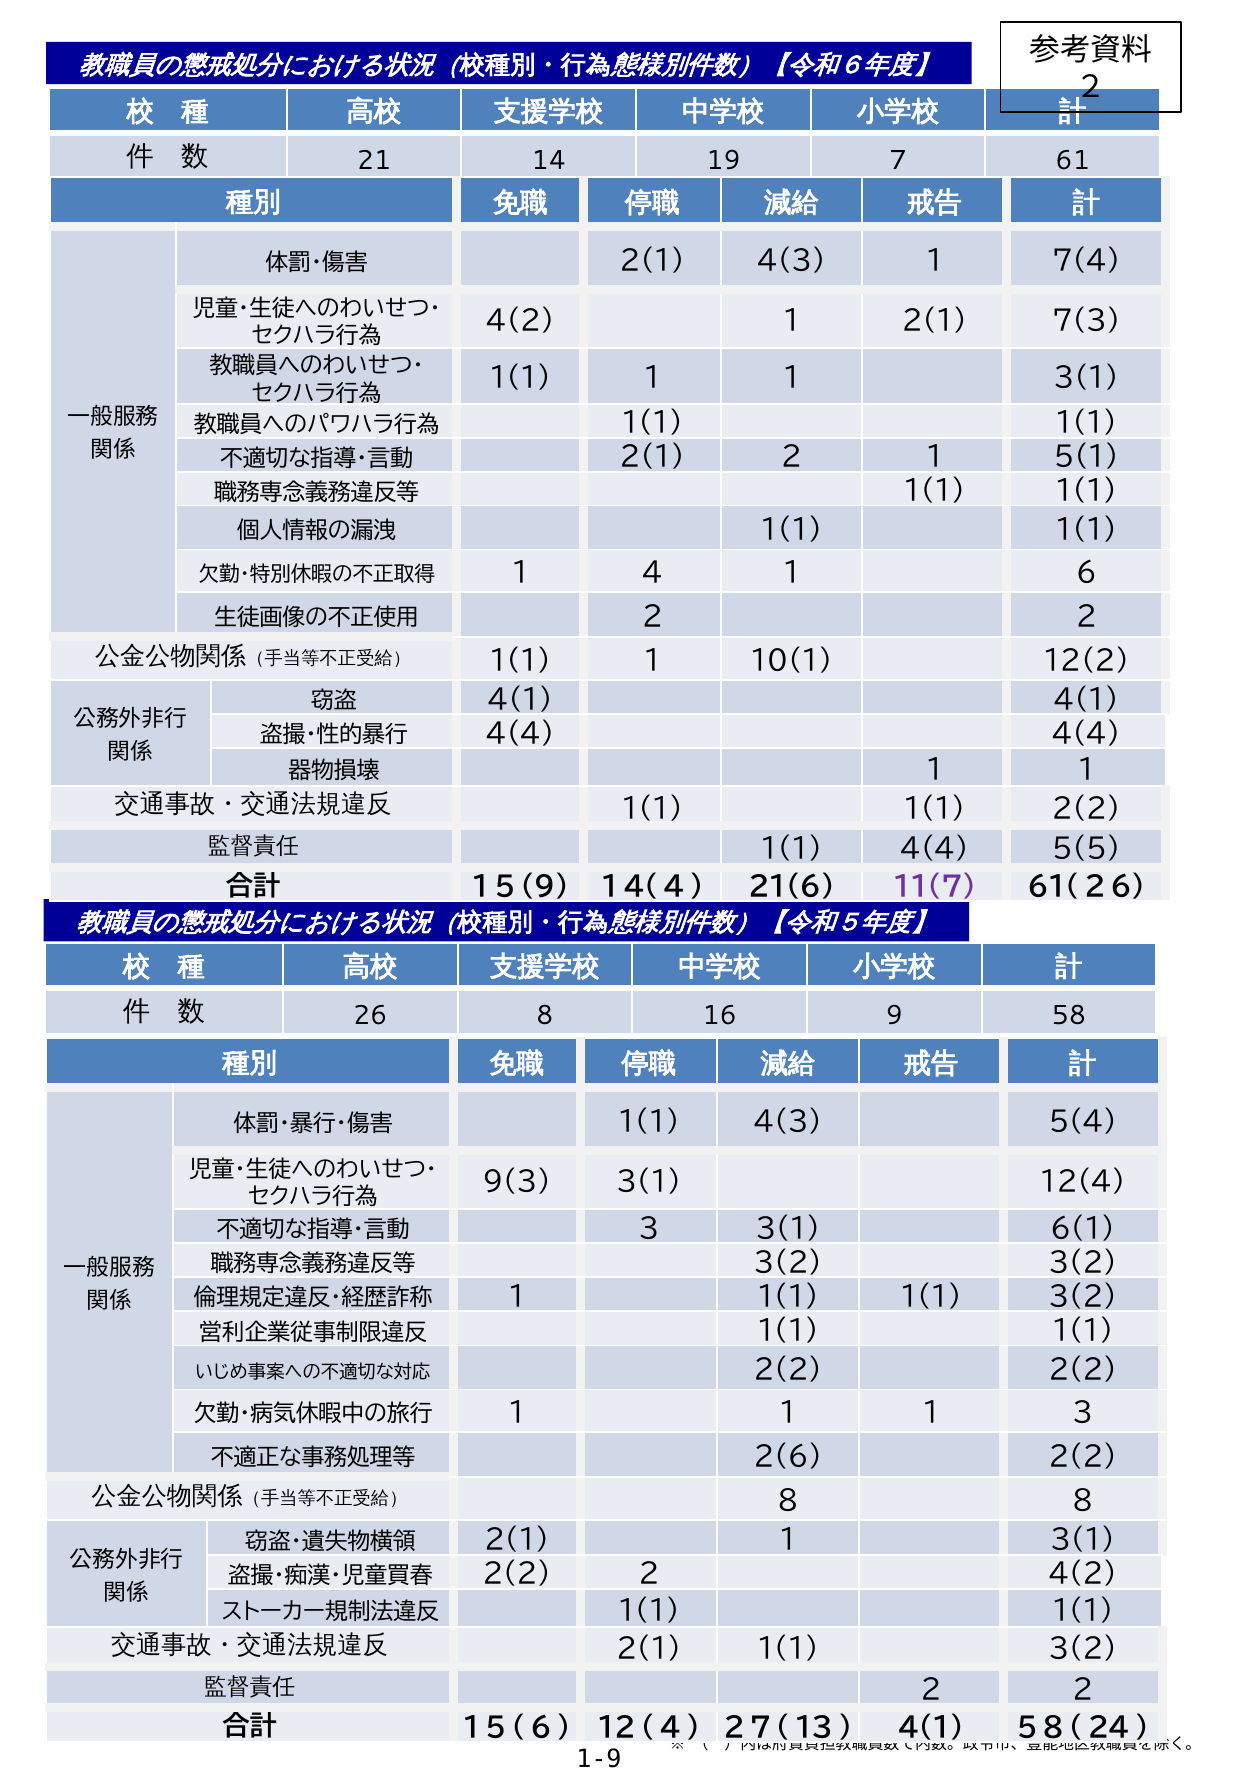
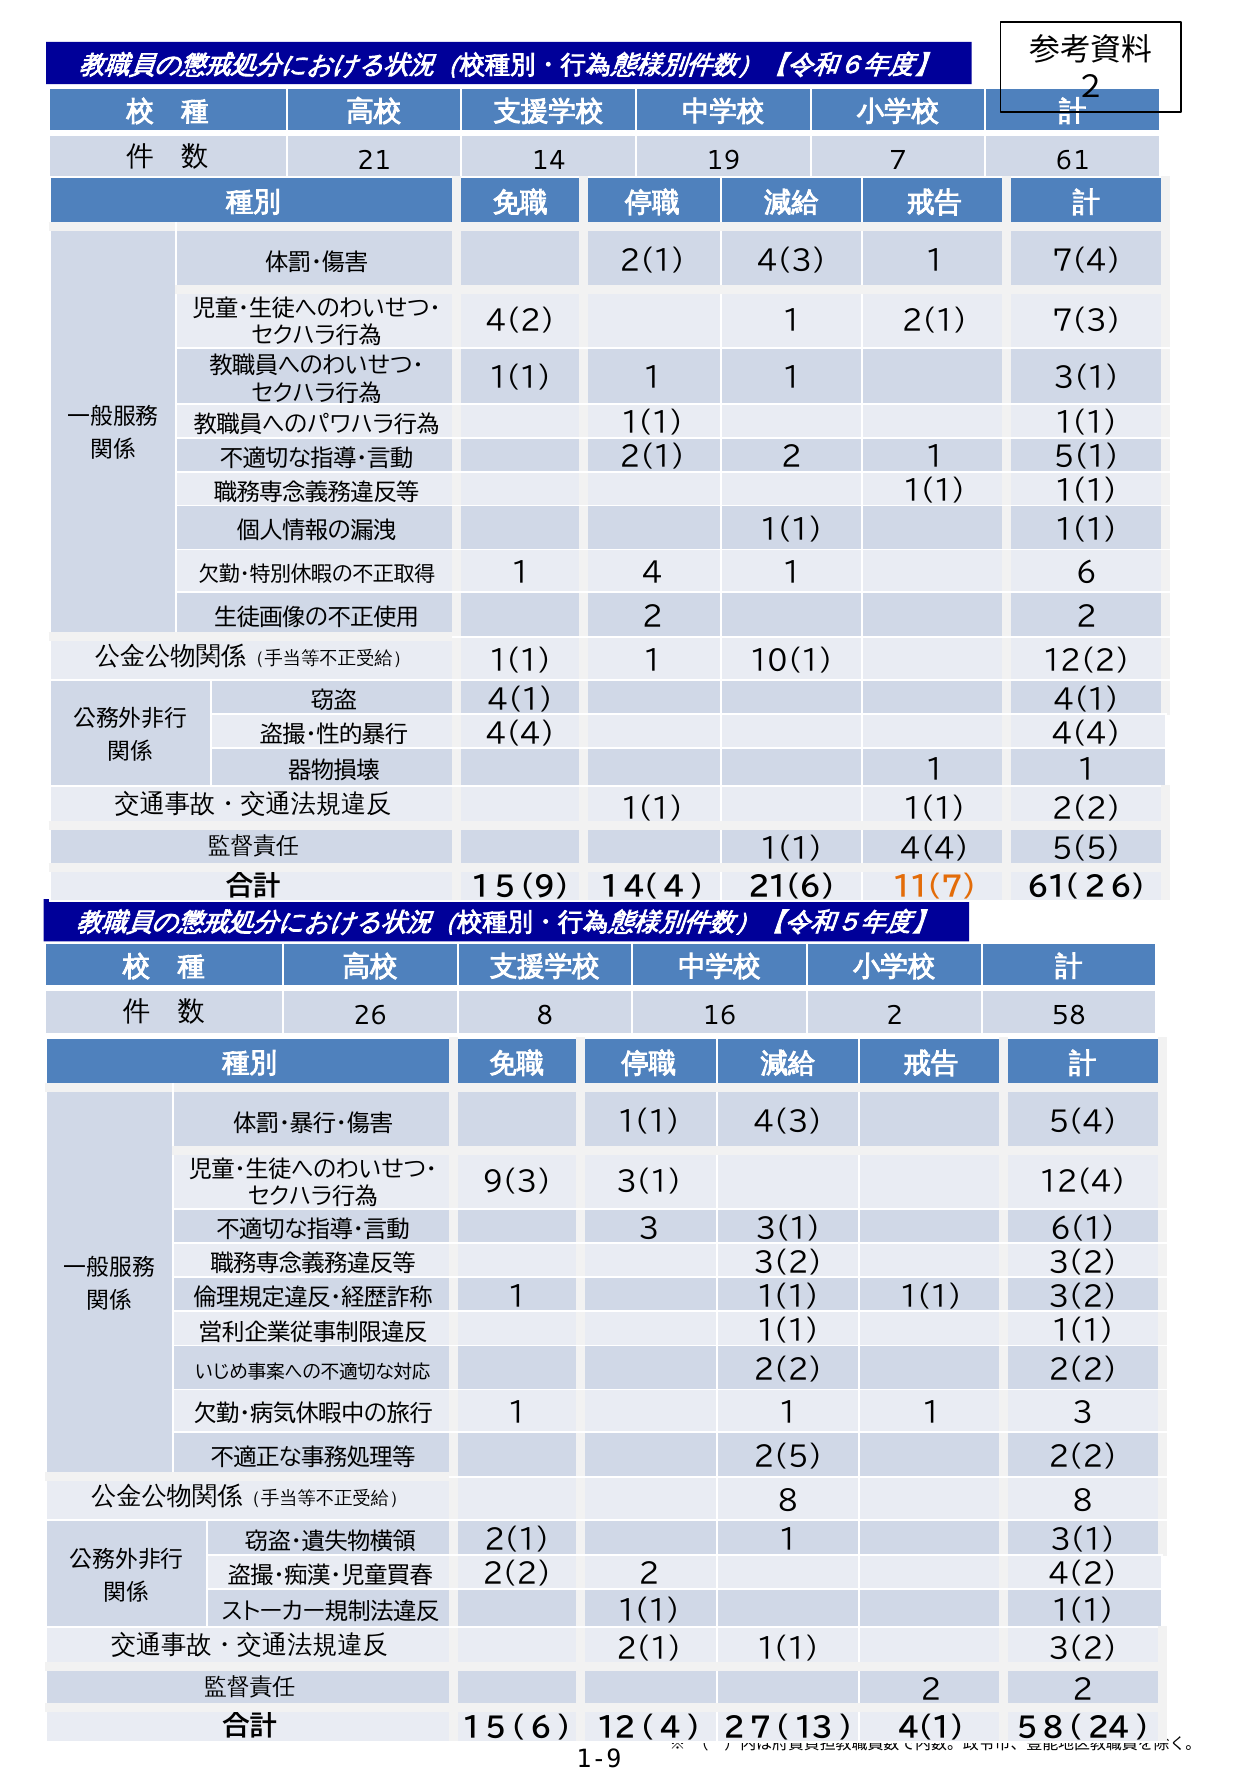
１１（７） colour: purple -> orange
16 9: 9 -> 2
2(6: 2(6 -> 2(5
